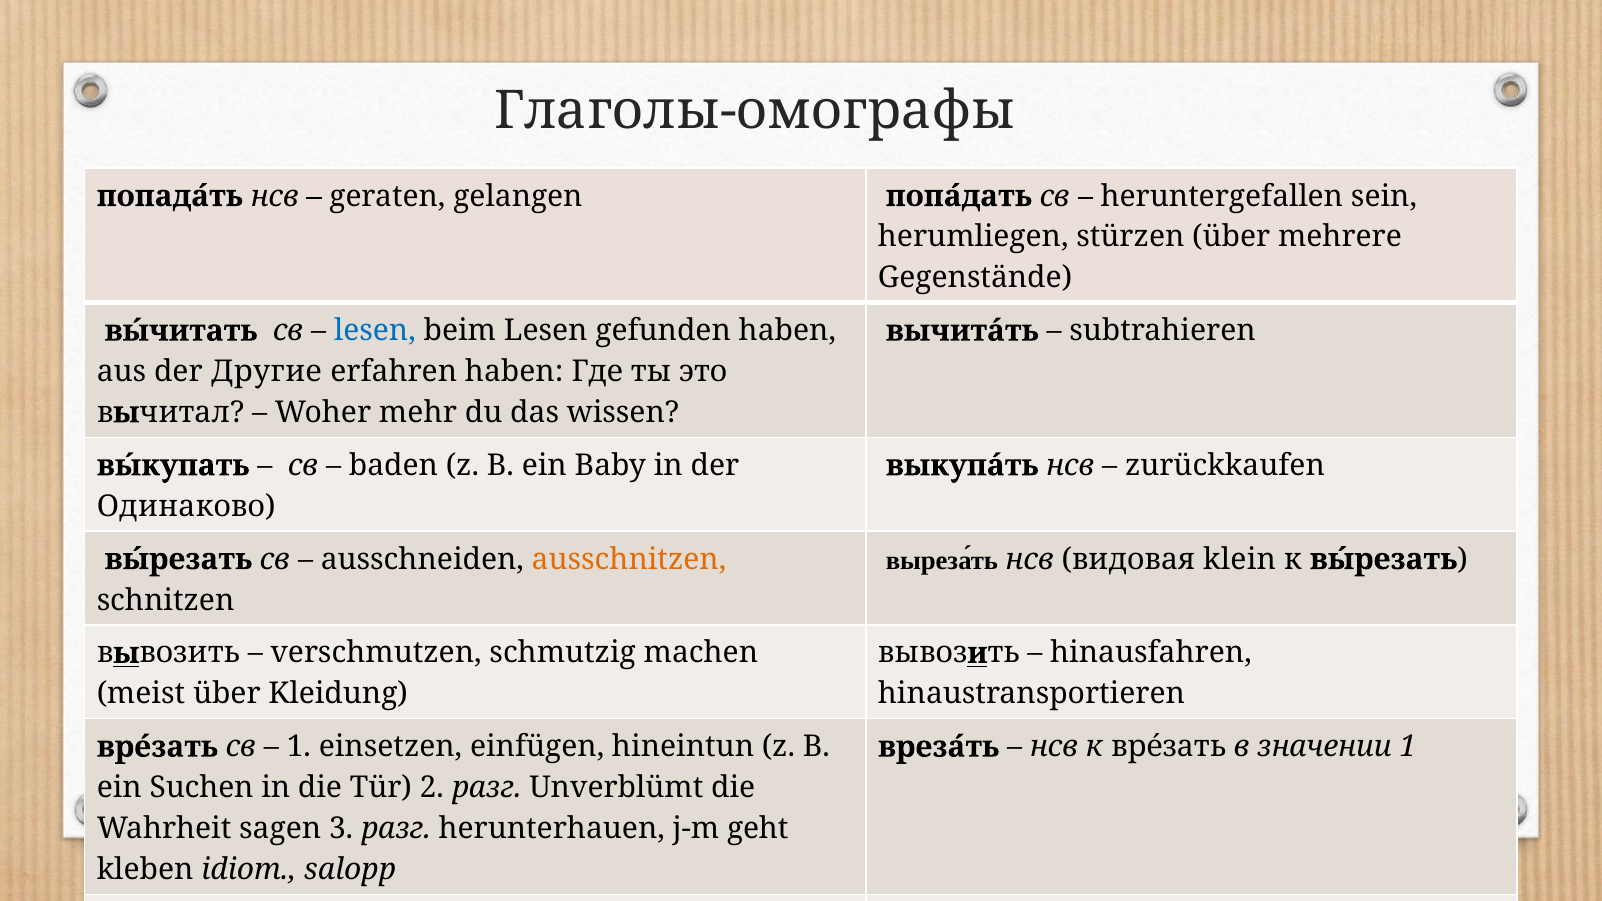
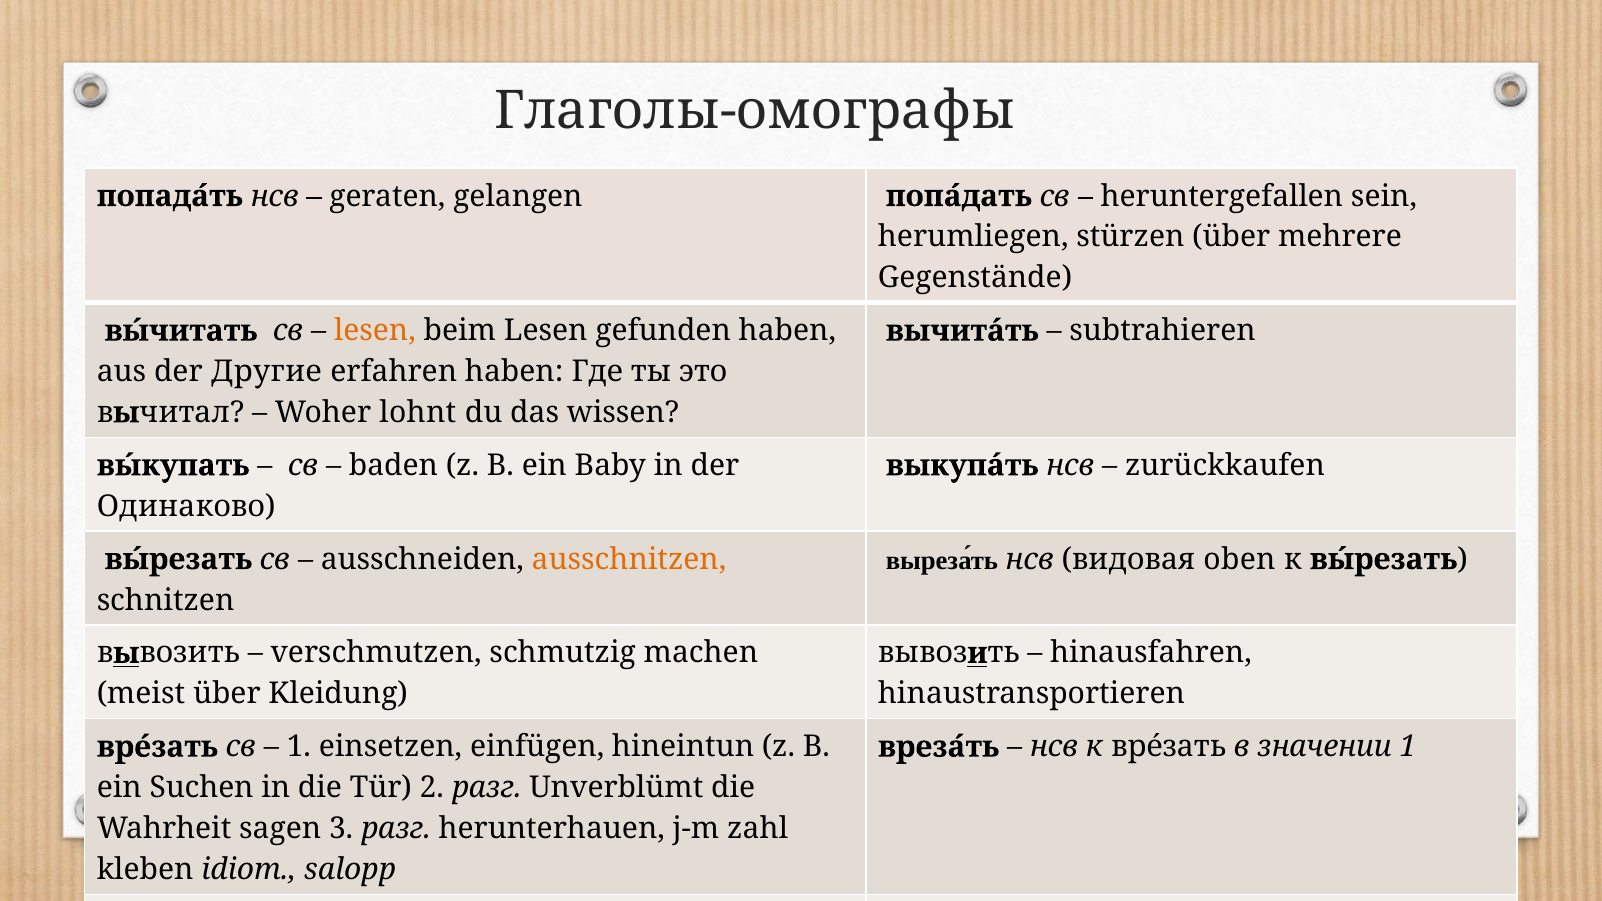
lesen at (375, 331) colour: blue -> orange
mehr: mehr -> lohnt
klein: klein -> oben
geht: geht -> zahl
